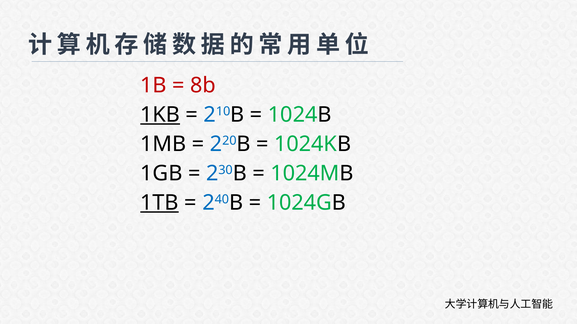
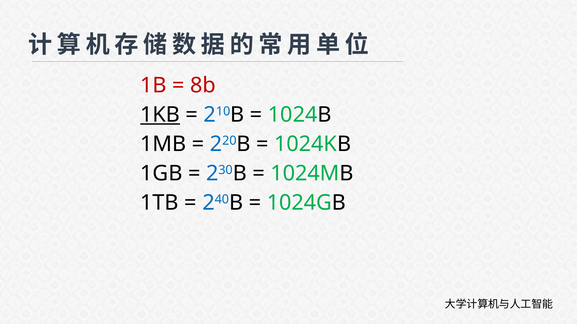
1TB underline: present -> none
